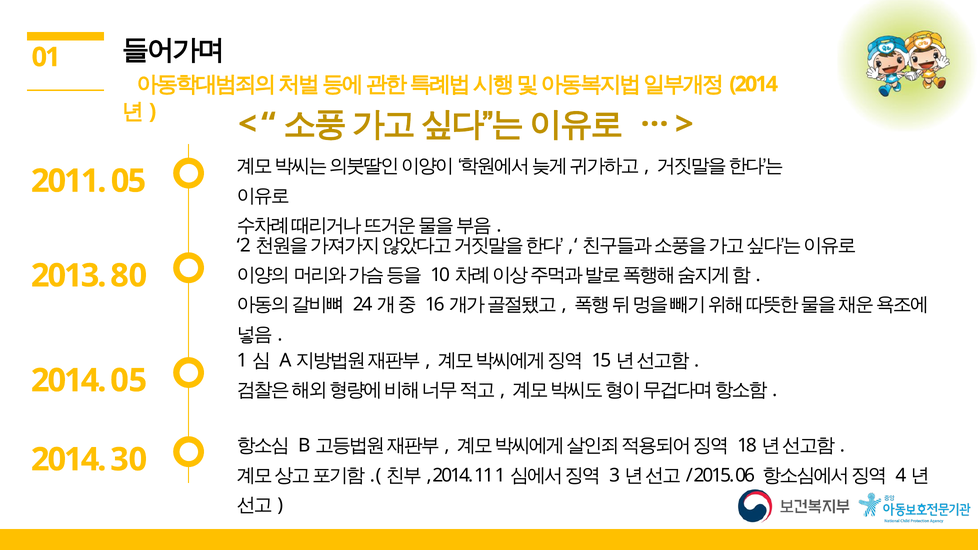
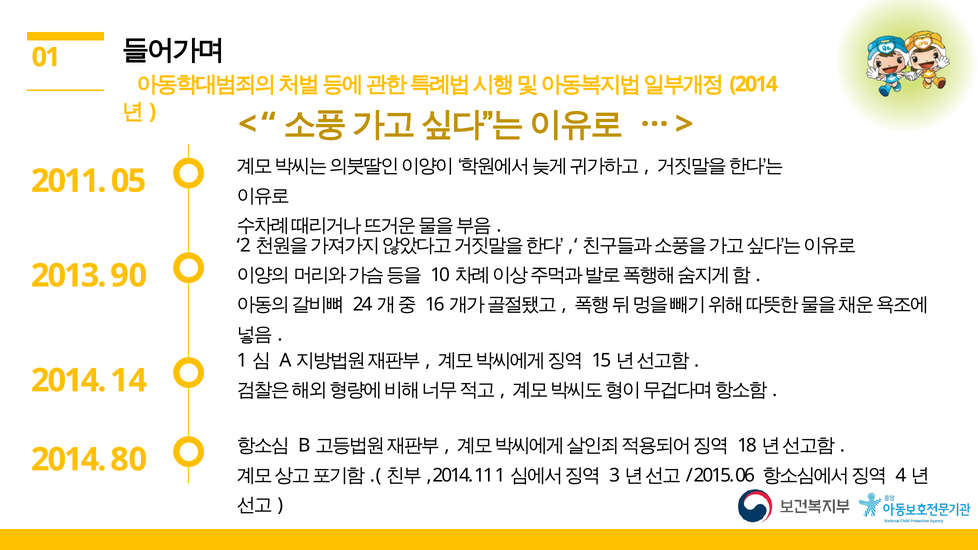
80: 80 -> 90
2014 05: 05 -> 14
30: 30 -> 80
